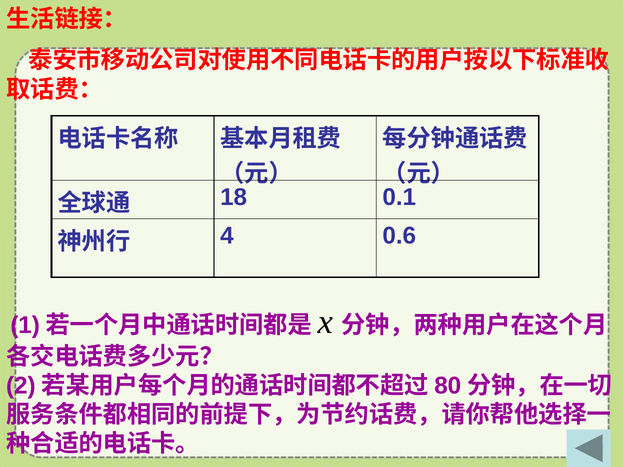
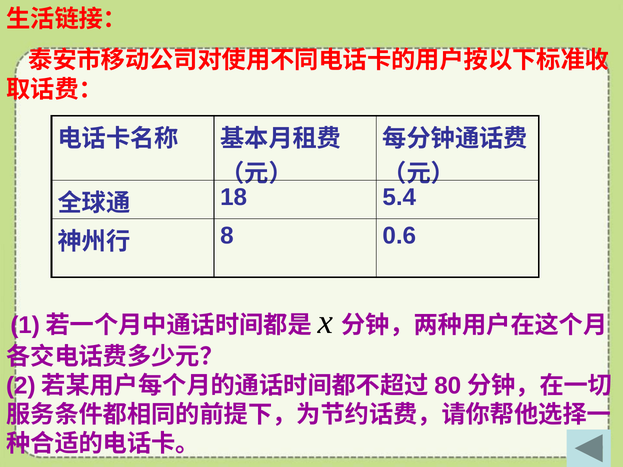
0.1: 0.1 -> 5.4
4: 4 -> 8
